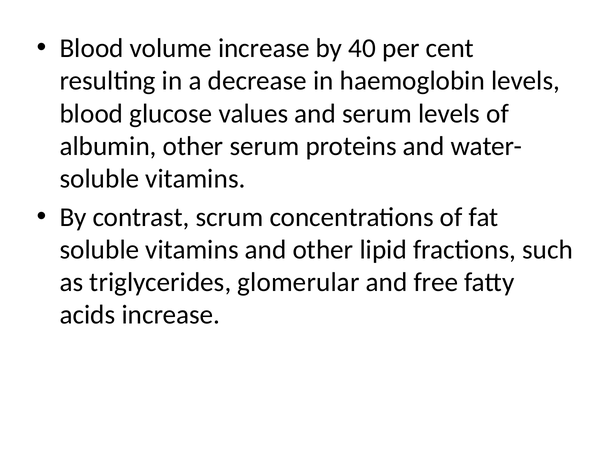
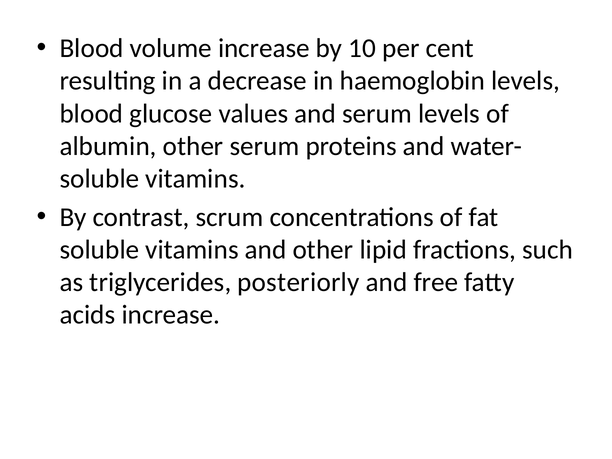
40: 40 -> 10
glomerular: glomerular -> posteriorly
